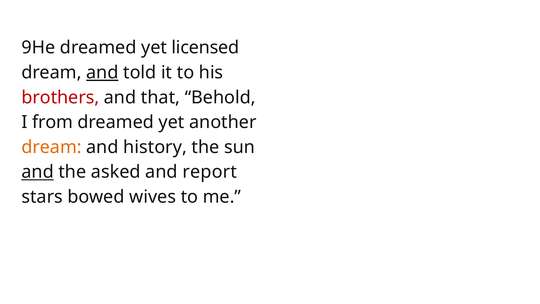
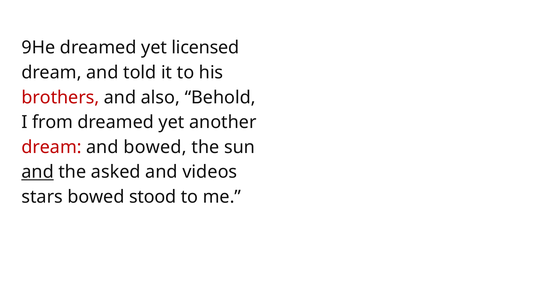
and at (102, 72) underline: present -> none
that: that -> also
dream at (52, 147) colour: orange -> red
and history: history -> bowed
report: report -> videos
wives: wives -> stood
